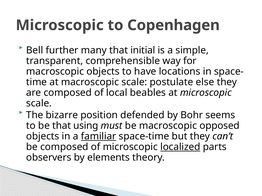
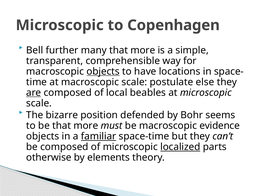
initial at (143, 50): initial -> more
objects at (103, 72) underline: none -> present
are underline: none -> present
be that using: using -> more
opposed: opposed -> evidence
observers: observers -> otherwise
